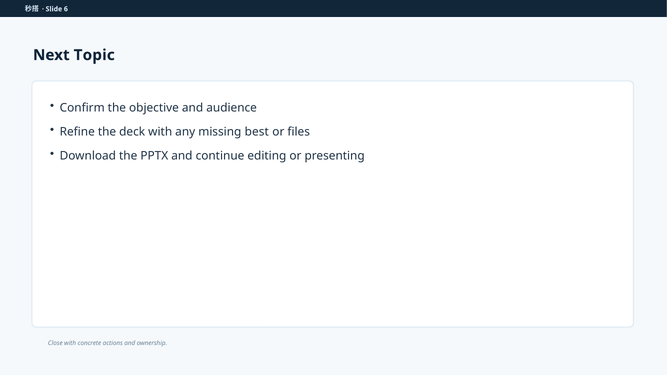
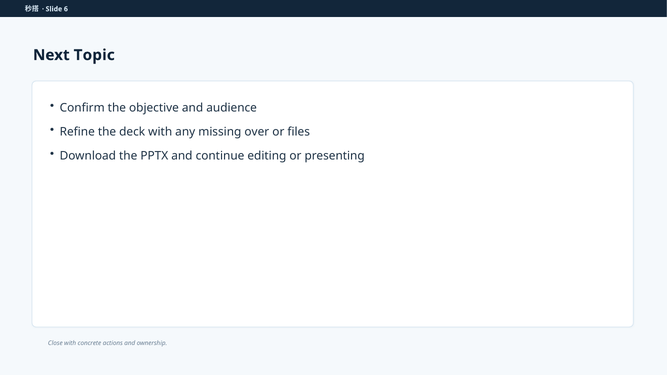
best: best -> over
